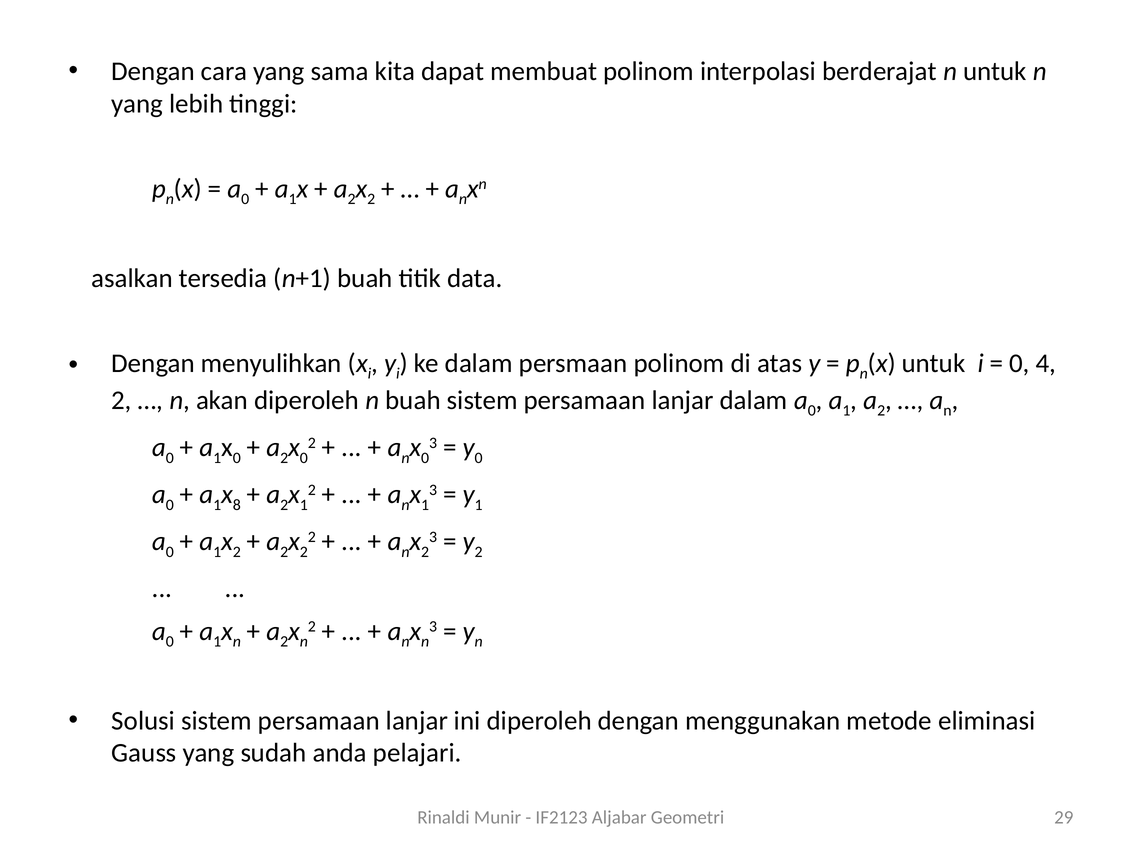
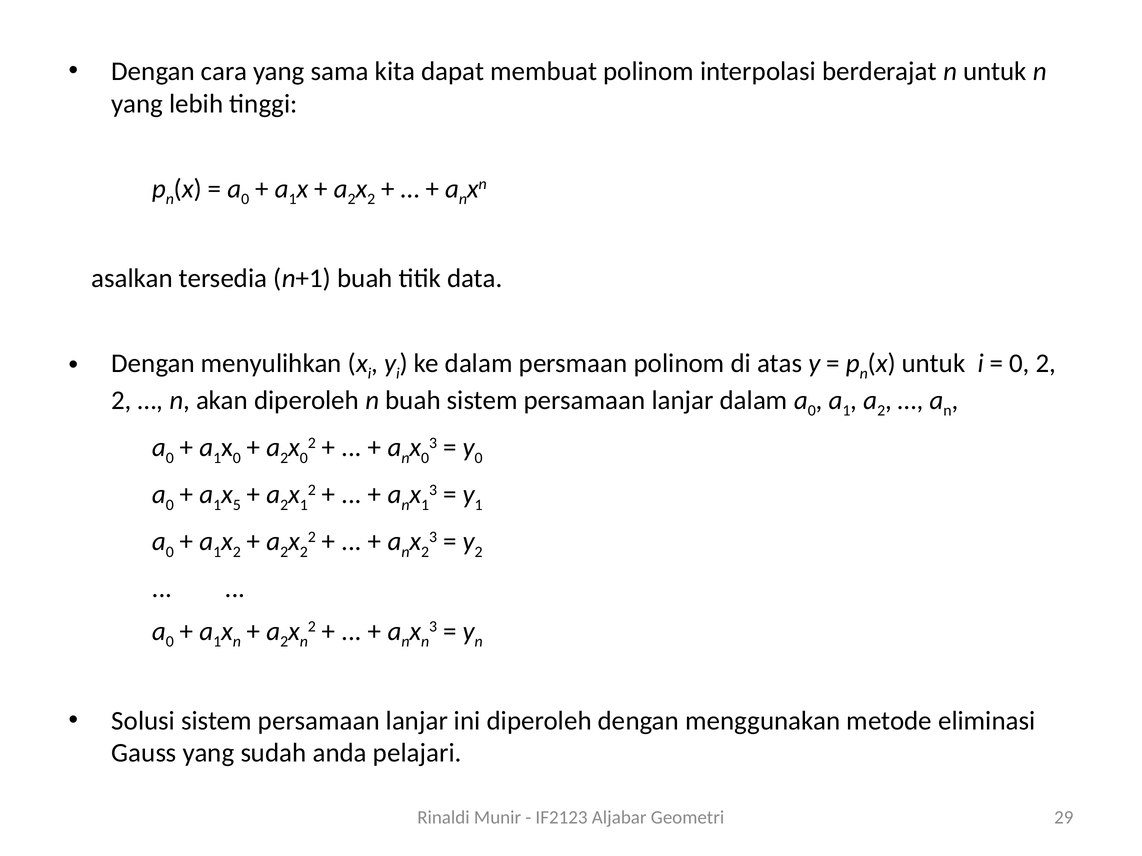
4 at (1046, 364): 4 -> 2
8: 8 -> 5
